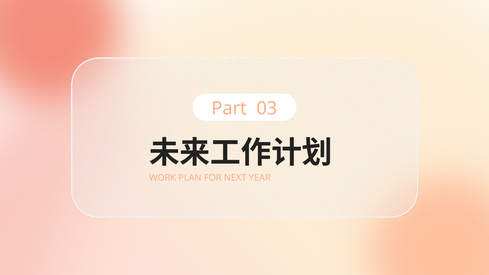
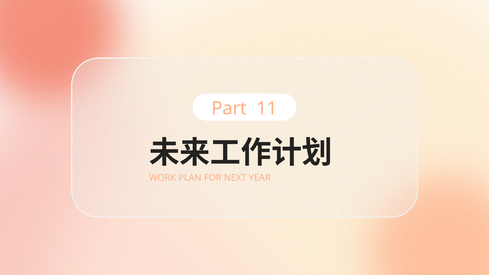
03: 03 -> 11
